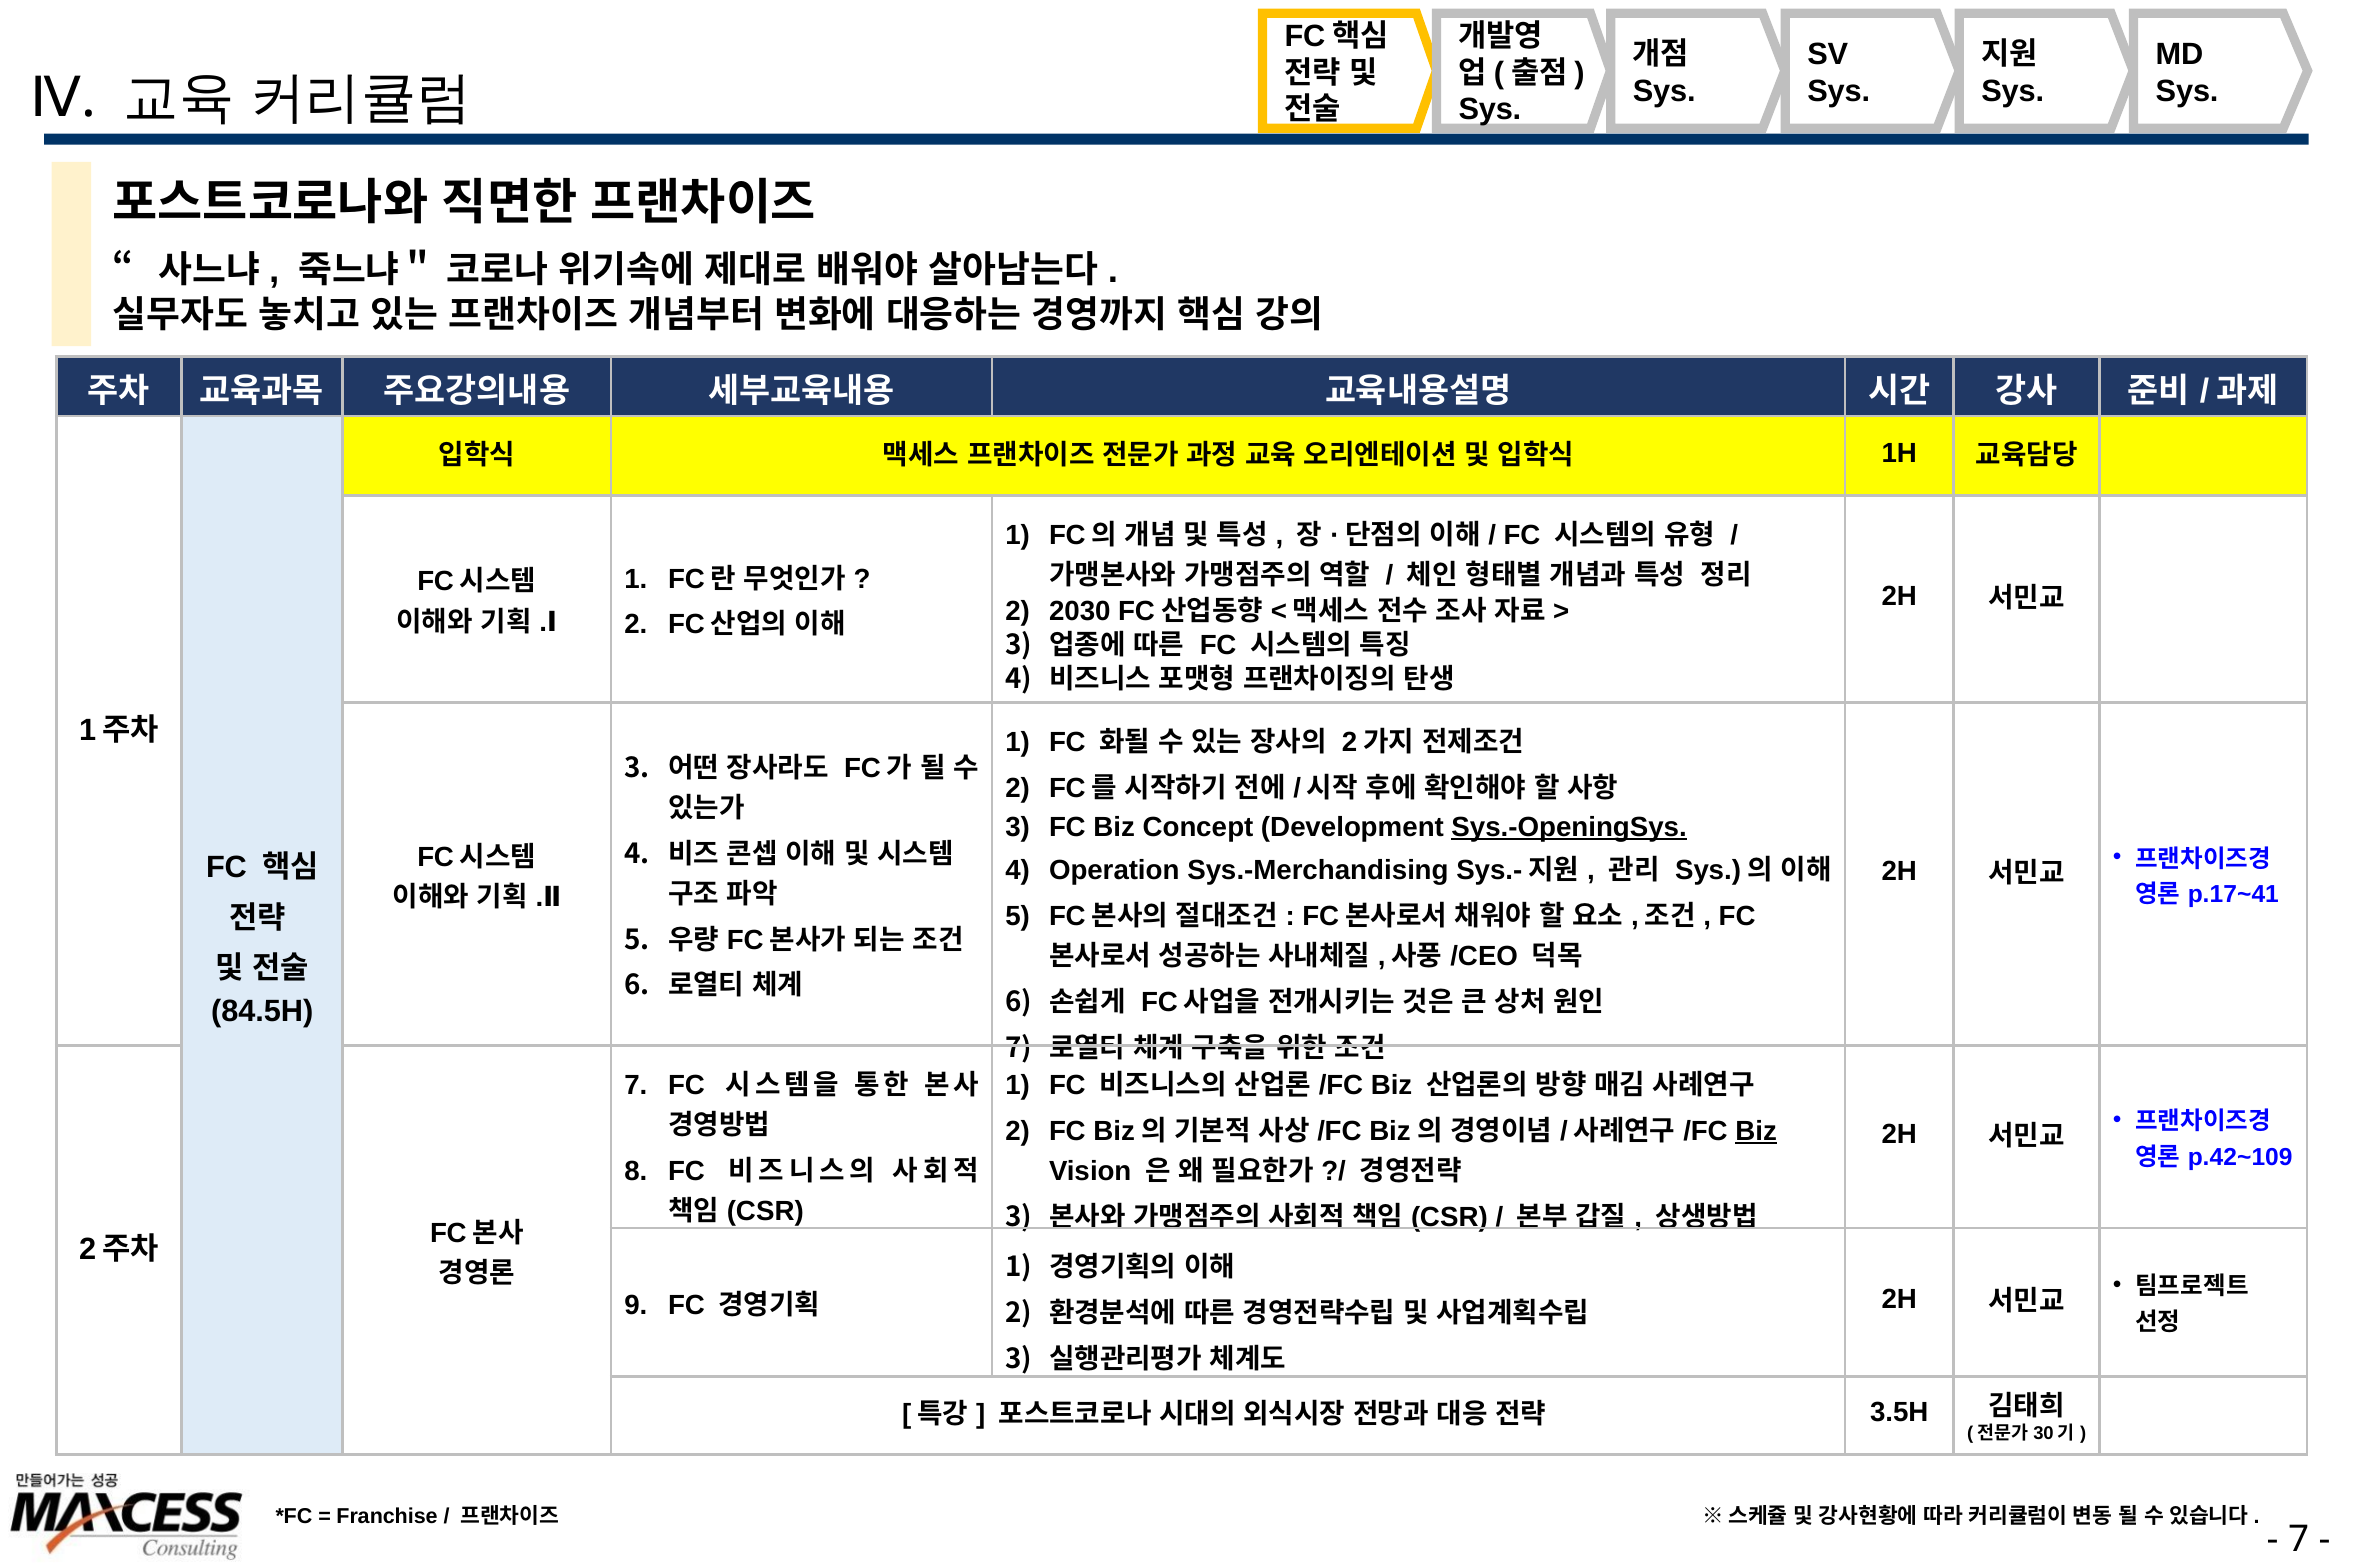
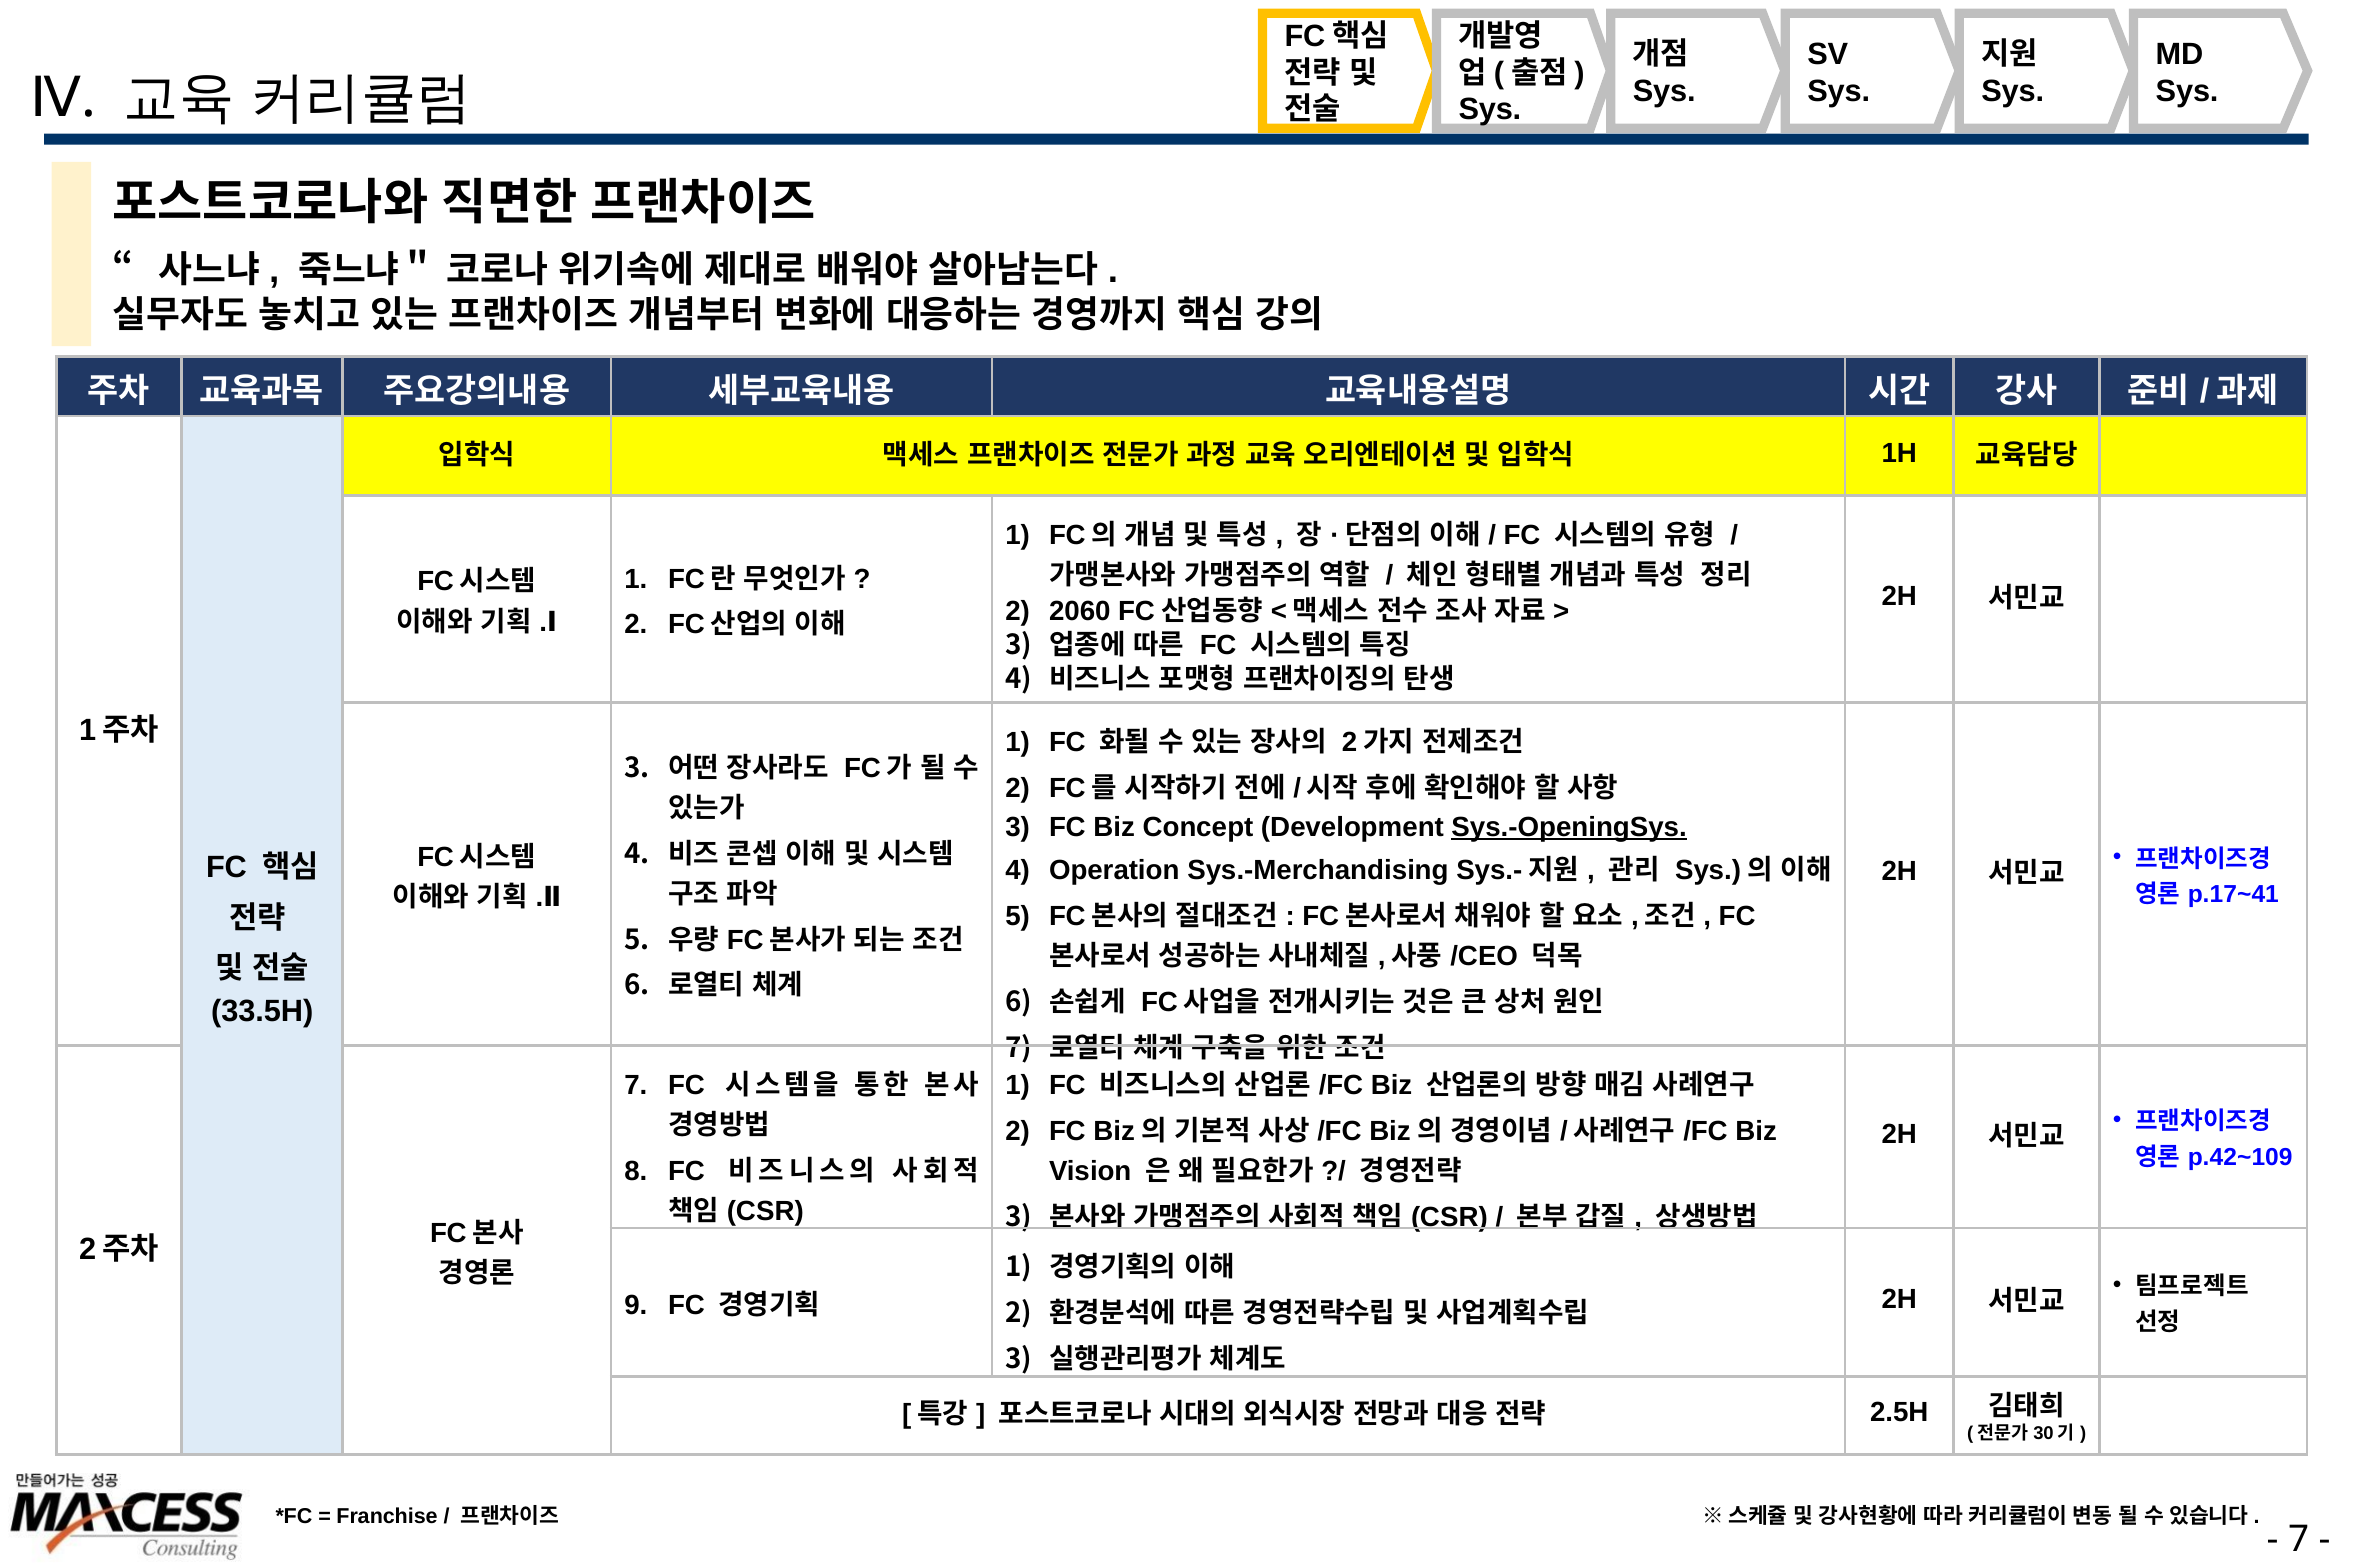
2030: 2030 -> 2060
84.5H: 84.5H -> 33.5H
Biz at (1756, 1131) underline: present -> none
3.5H: 3.5H -> 2.5H
